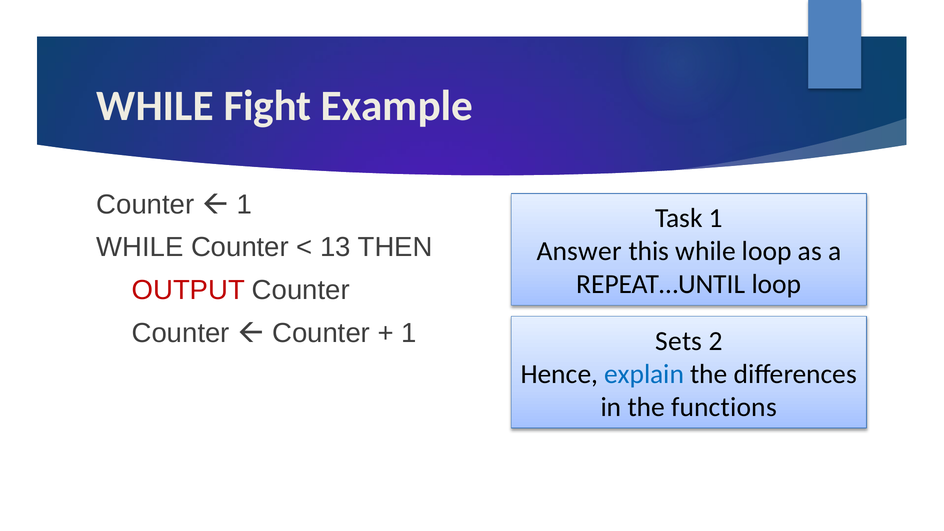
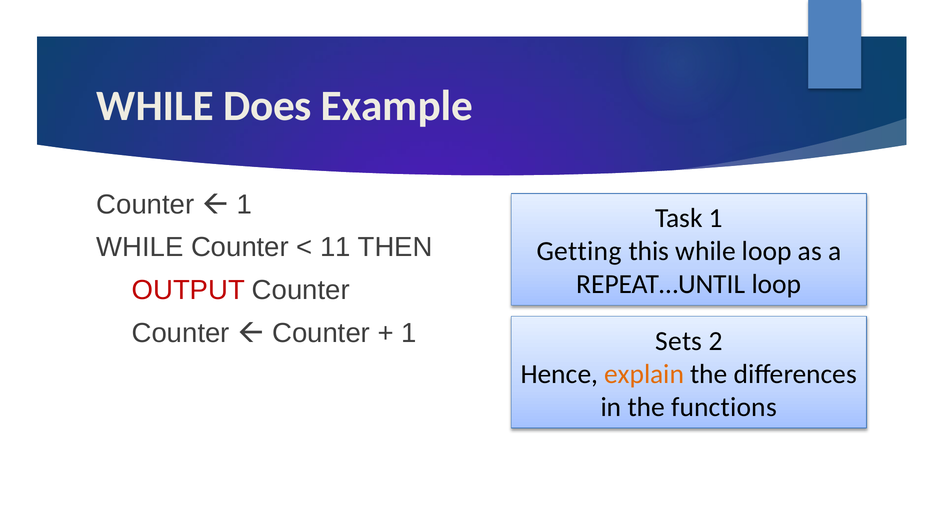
Fight: Fight -> Does
13: 13 -> 11
Answer: Answer -> Getting
explain colour: blue -> orange
